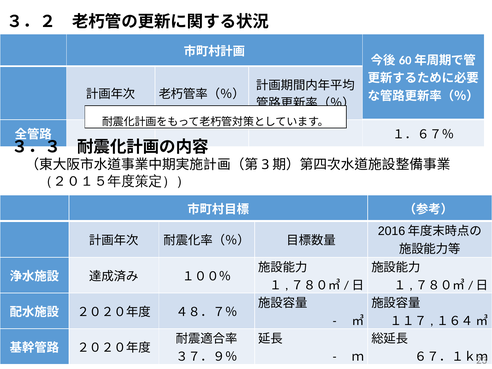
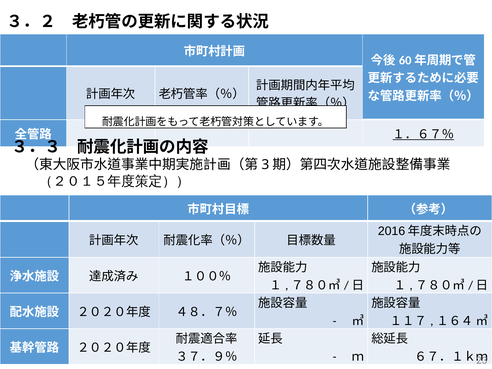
１．６７％ underline: none -> present
